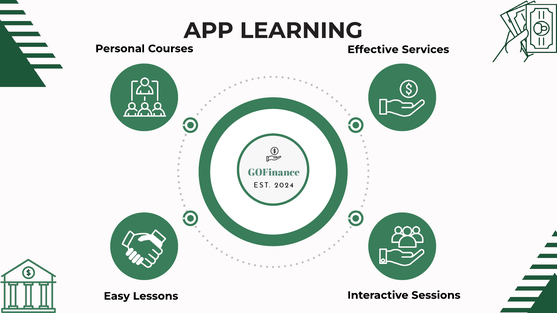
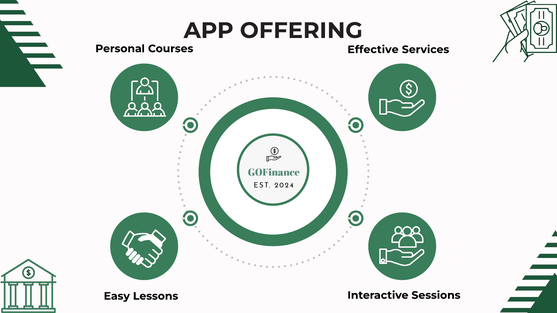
LEARNING: LEARNING -> OFFERING
